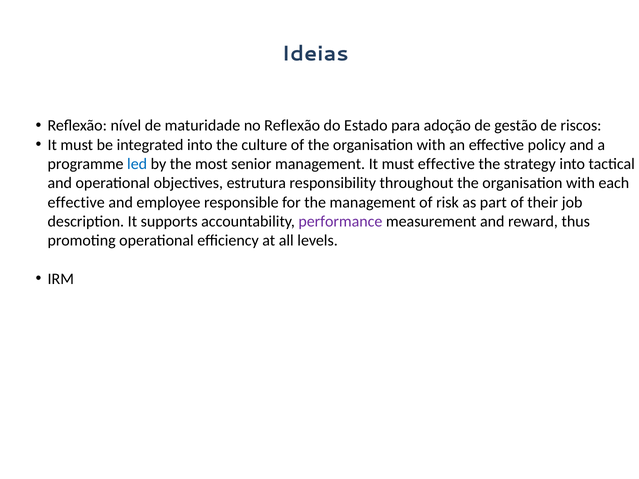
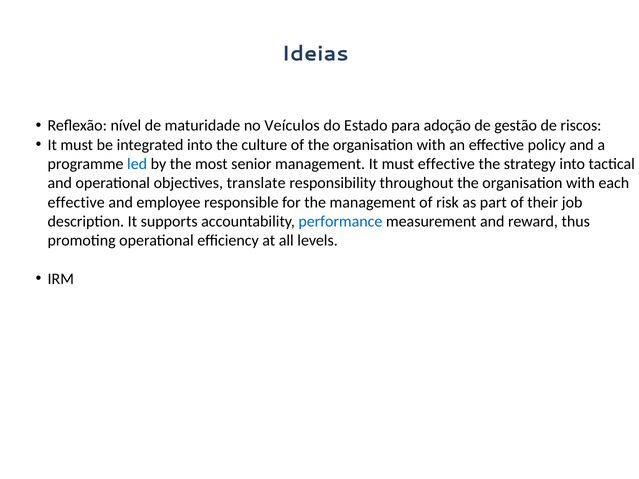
no Reflexão: Reflexão -> Veículos
estrutura: estrutura -> translate
performance colour: purple -> blue
